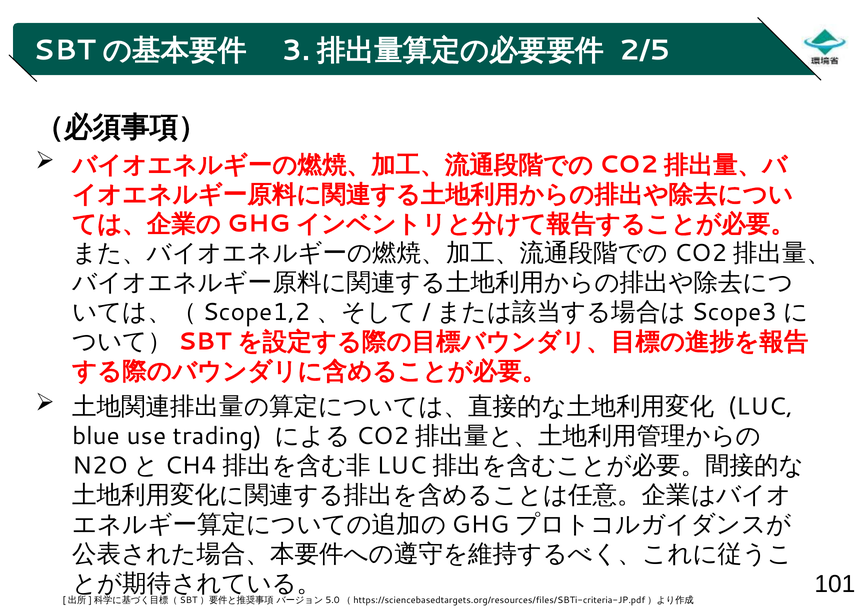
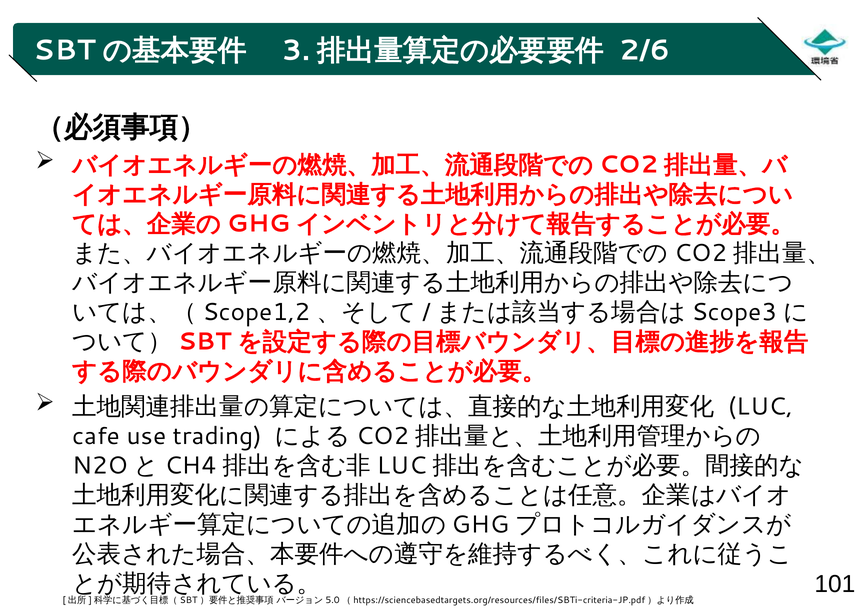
2/5: 2/5 -> 2/6
blue: blue -> cafe
